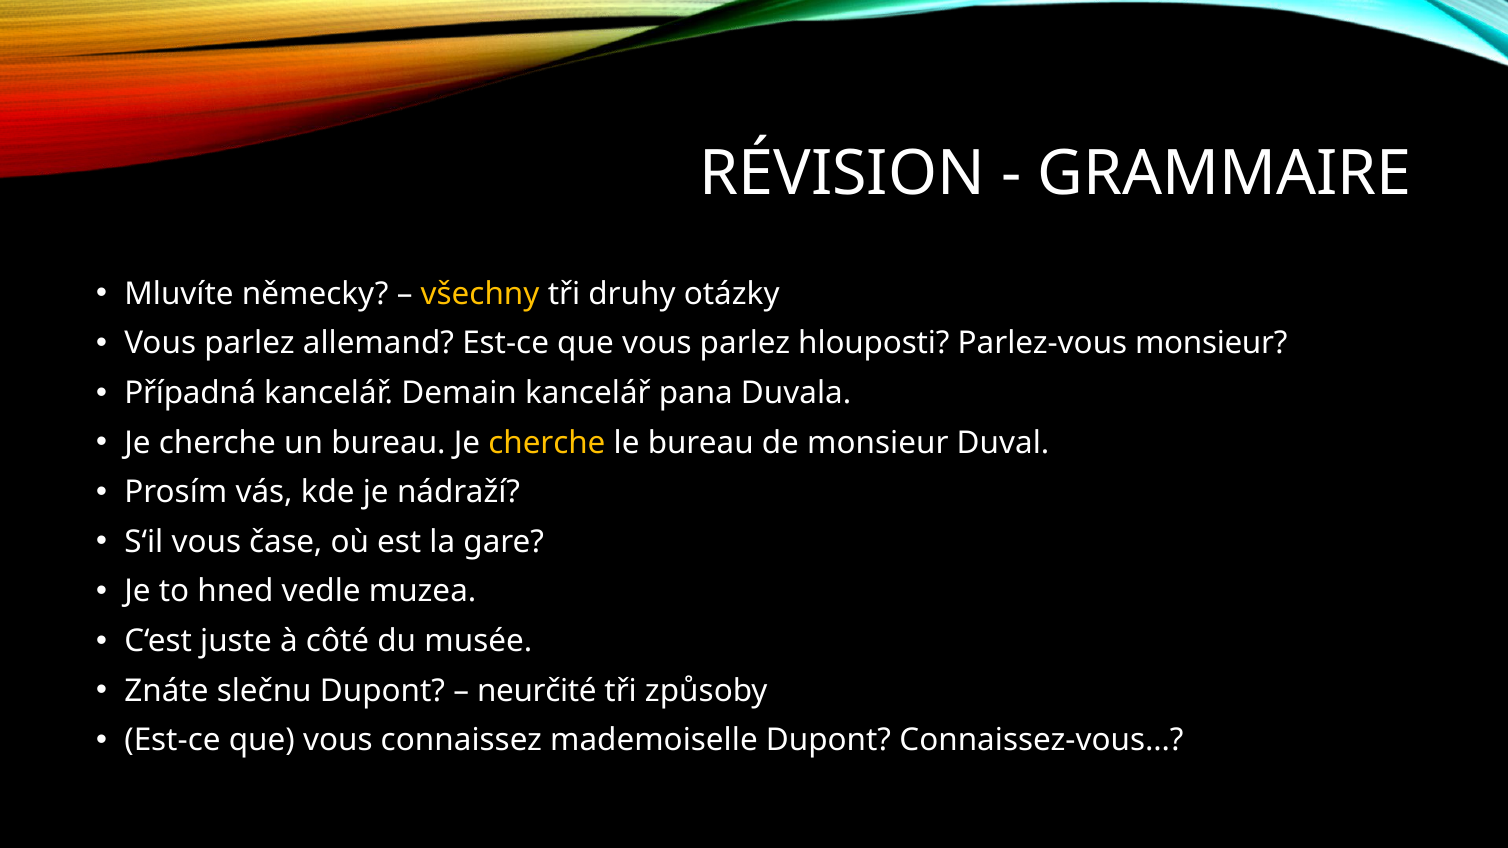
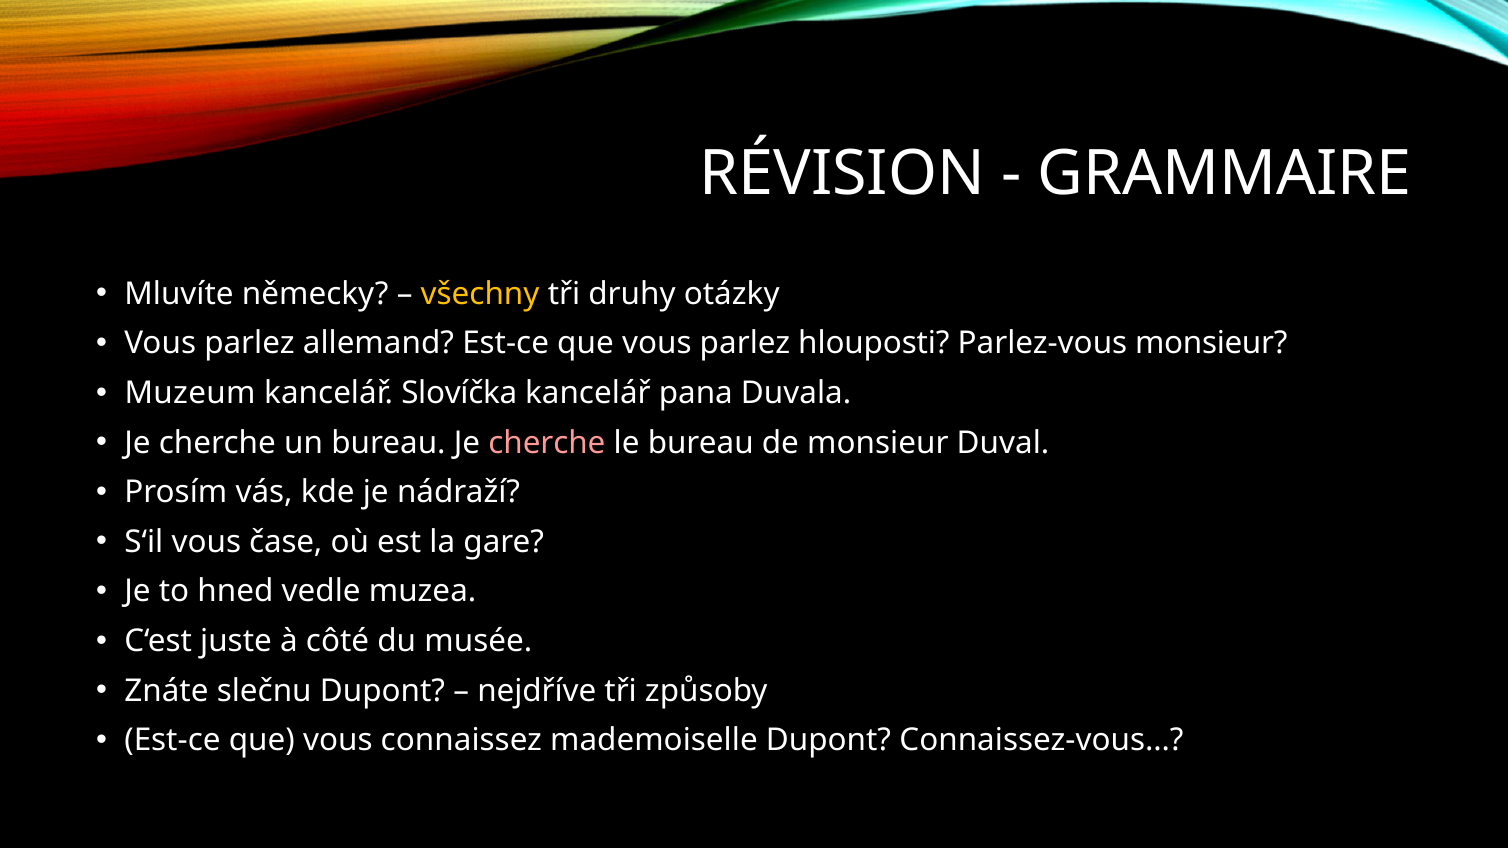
Případná: Případná -> Muzeum
Demain: Demain -> Slovíčka
cherche at (547, 443) colour: yellow -> pink
neurčité: neurčité -> nejdříve
